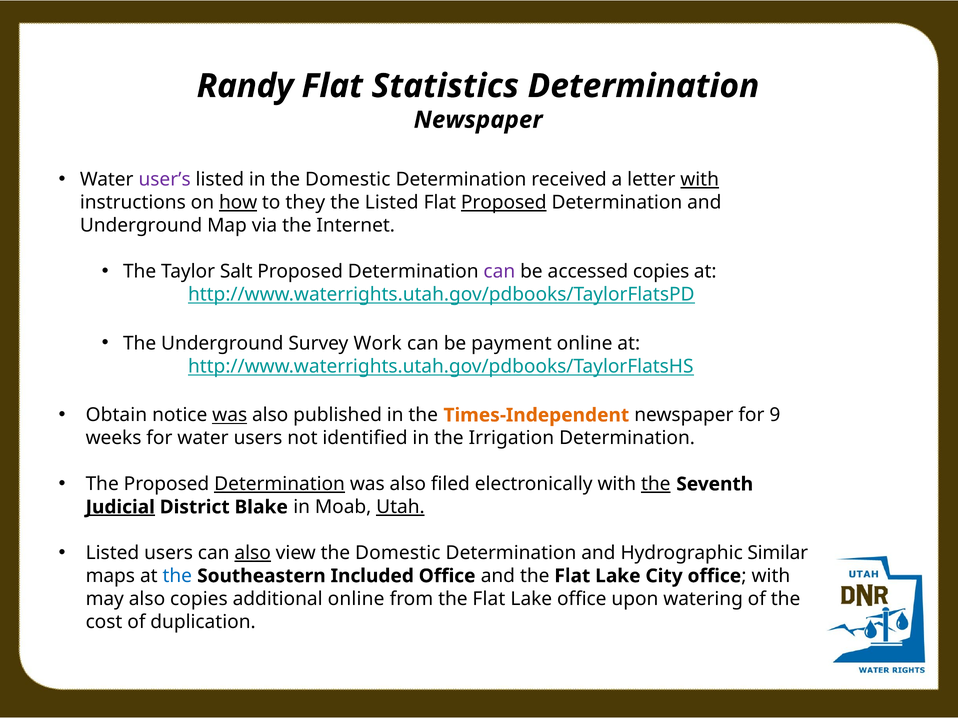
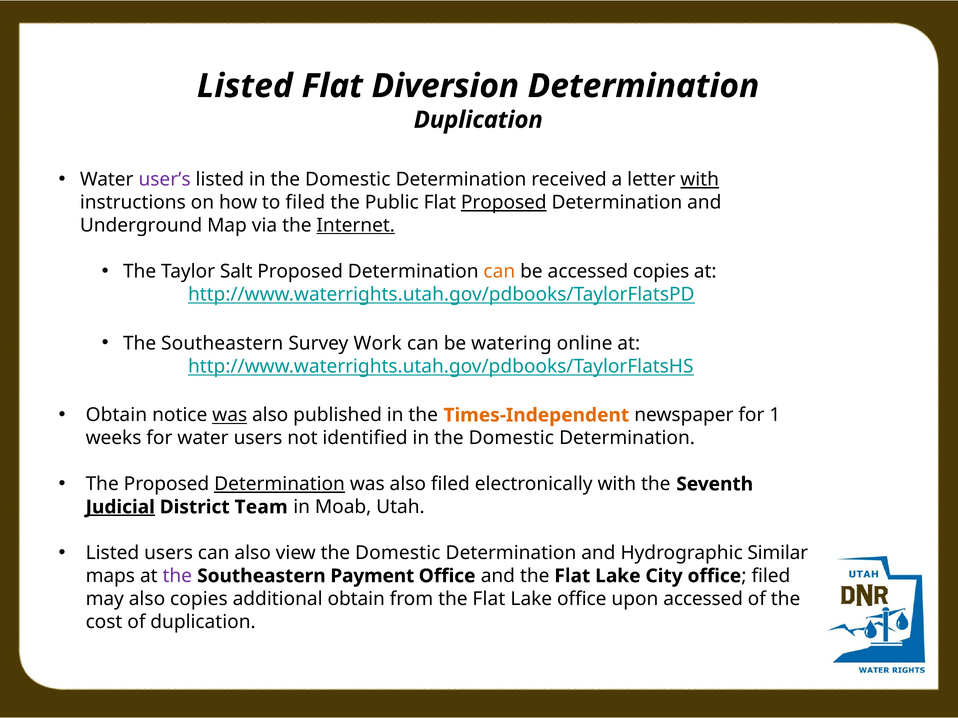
Randy at (245, 86): Randy -> Listed
Statistics: Statistics -> Diversion
Newspaper at (478, 120): Newspaper -> Duplication
how underline: present -> none
to they: they -> filed
the Listed: Listed -> Public
Internet underline: none -> present
can at (499, 272) colour: purple -> orange
Underground at (222, 344): Underground -> Southeastern
payment: payment -> watering
9: 9 -> 1
identified in the Irrigation: Irrigation -> Domestic
the at (656, 484) underline: present -> none
Blake: Blake -> Team
Utah underline: present -> none
also at (253, 553) underline: present -> none
the at (177, 576) colour: blue -> purple
Included: Included -> Payment
office with: with -> filed
additional online: online -> obtain
upon watering: watering -> accessed
